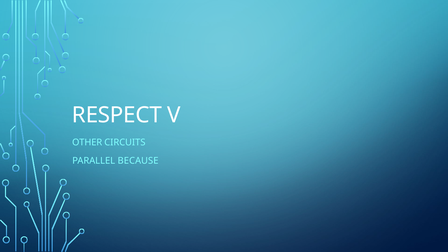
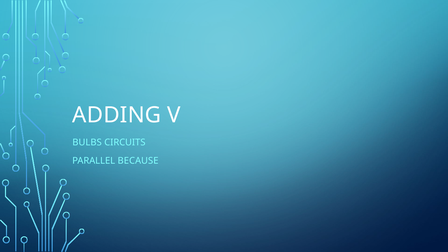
RESPECT: RESPECT -> ADDING
OTHER: OTHER -> BULBS
